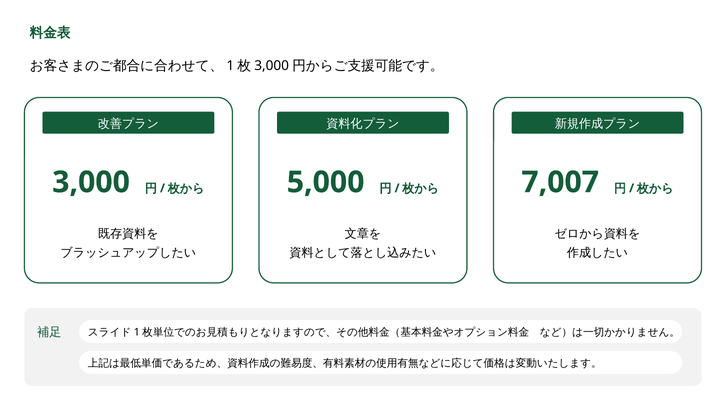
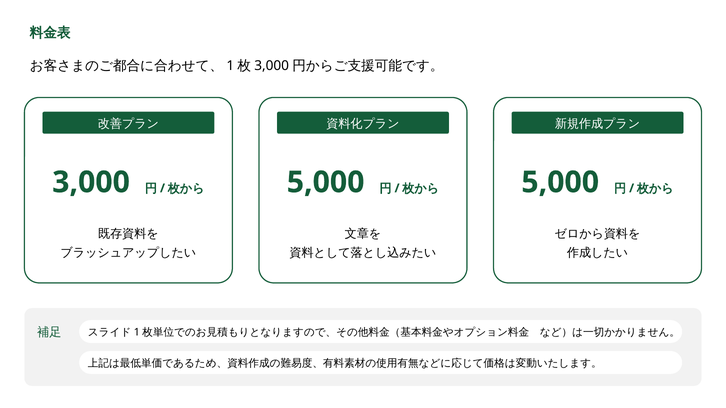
7,007 at (560, 182): 7,007 -> 5,000
